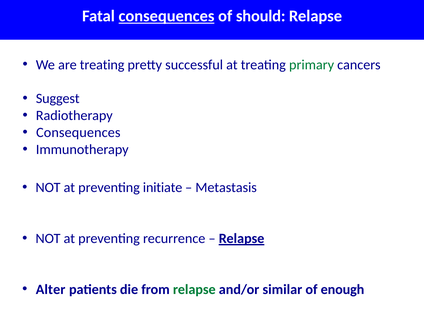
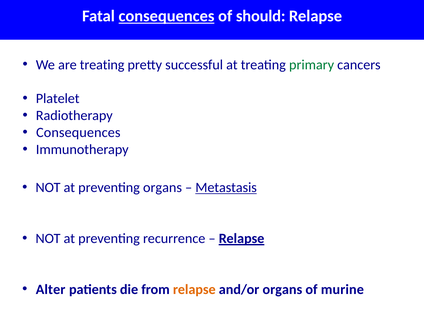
Suggest: Suggest -> Platelet
preventing initiate: initiate -> organs
Metastasis underline: none -> present
relapse at (194, 289) colour: green -> orange
and/or similar: similar -> organs
enough: enough -> murine
